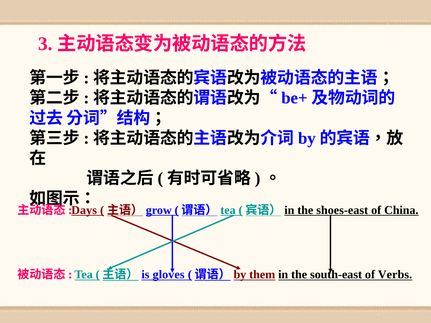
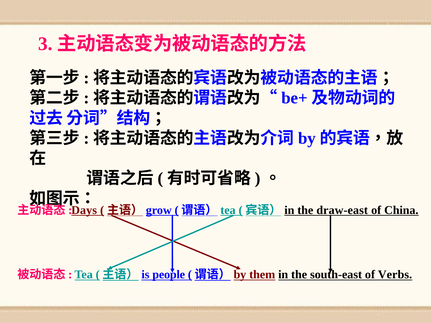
shoes-east: shoes-east -> draw-east
gloves: gloves -> people
